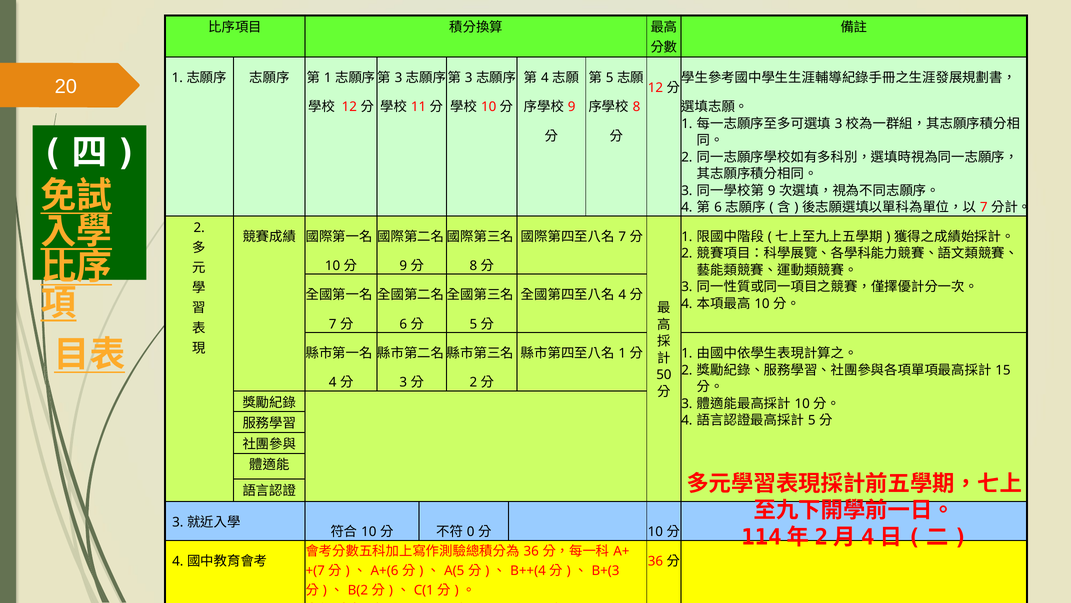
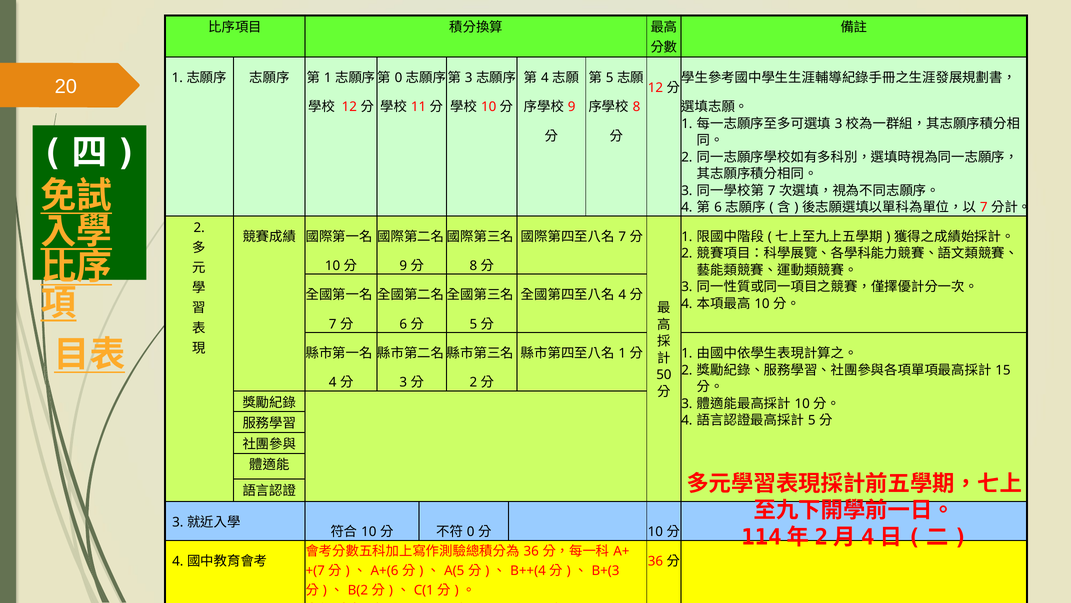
3 at (398, 78): 3 -> 0
9 at (772, 191): 9 -> 7
